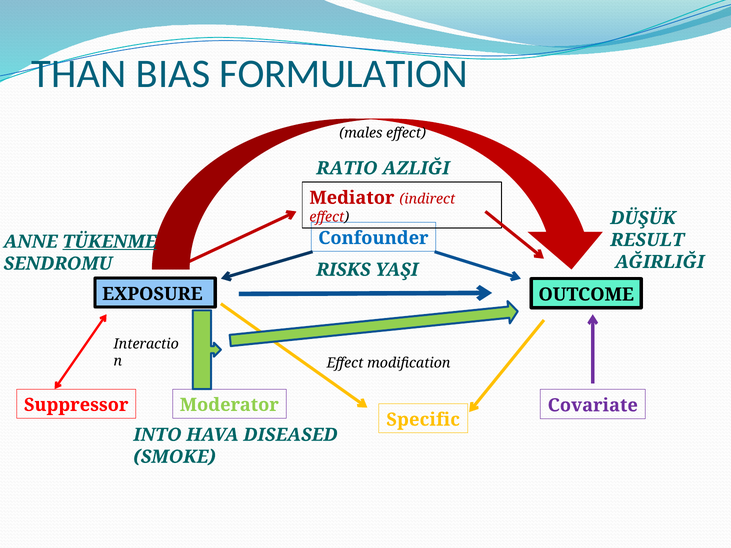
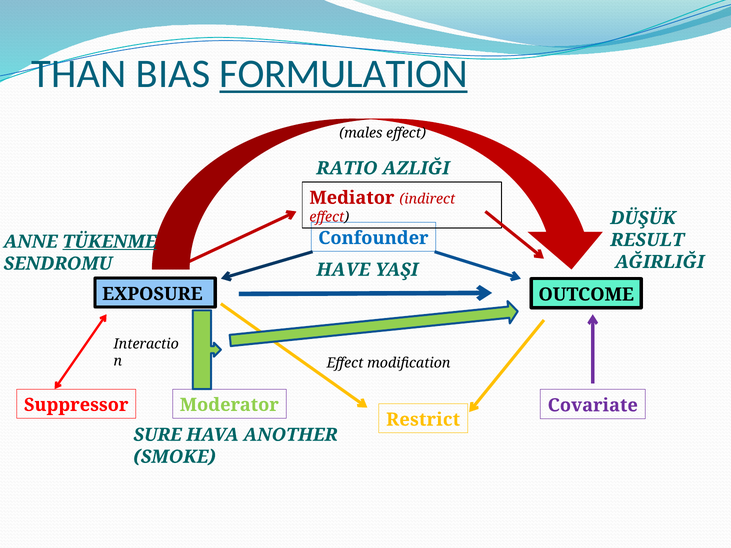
FORMULATION underline: none -> present
RISKS: RISKS -> HAVE
Specific: Specific -> Restrict
INTO: INTO -> SURE
DISEASED: DISEASED -> ANOTHER
